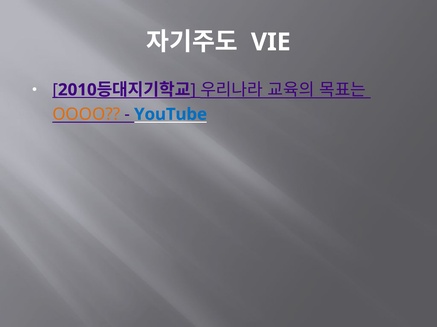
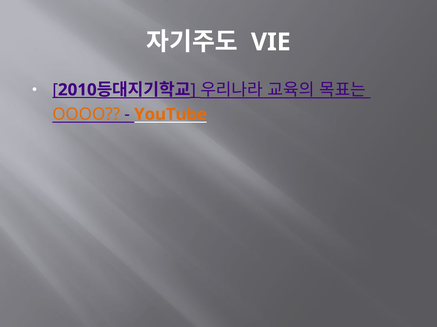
YouTube colour: blue -> orange
